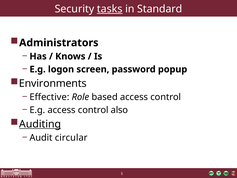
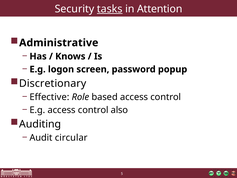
Standard: Standard -> Attention
Administrators: Administrators -> Administrative
Environments: Environments -> Discretionary
Auditing underline: present -> none
